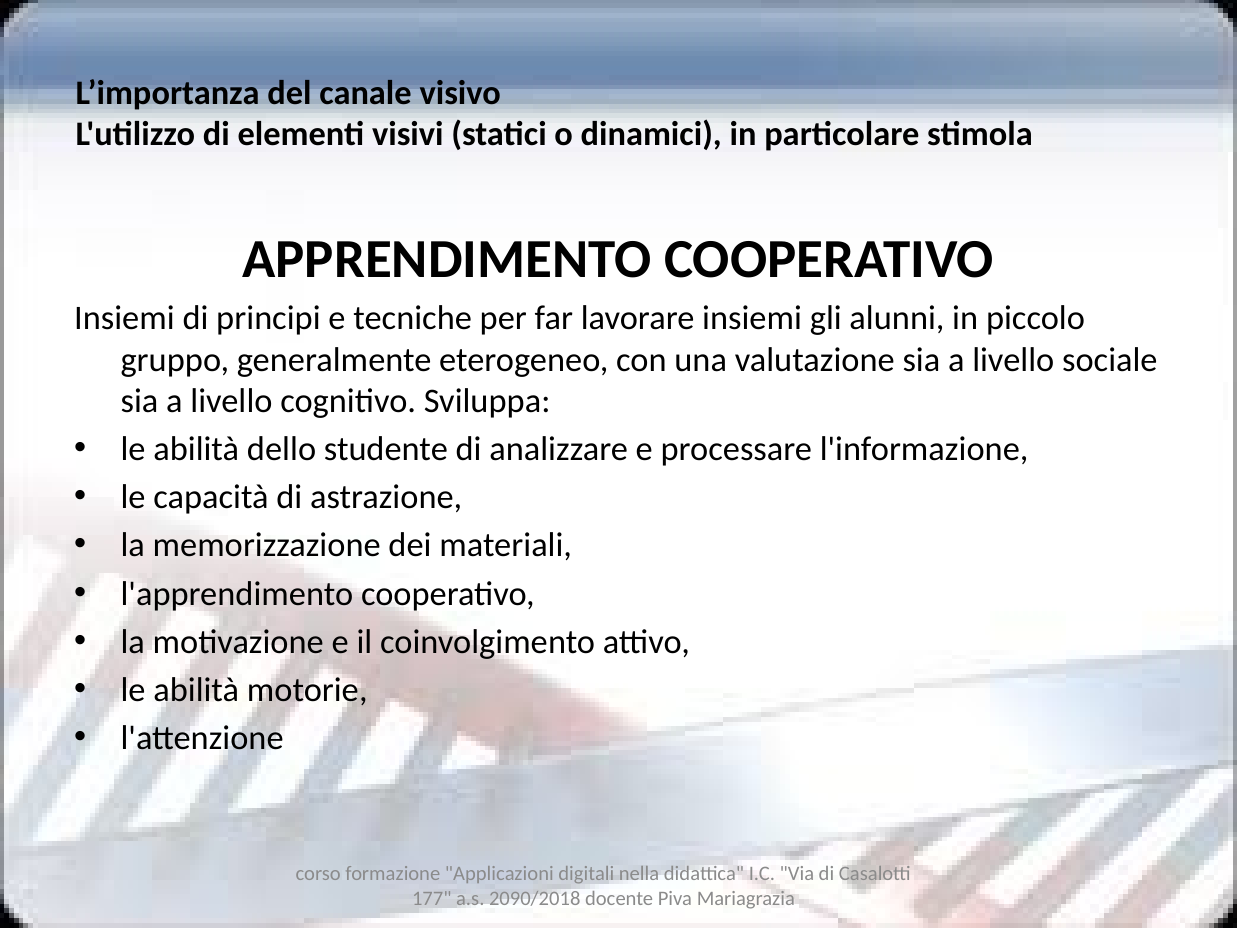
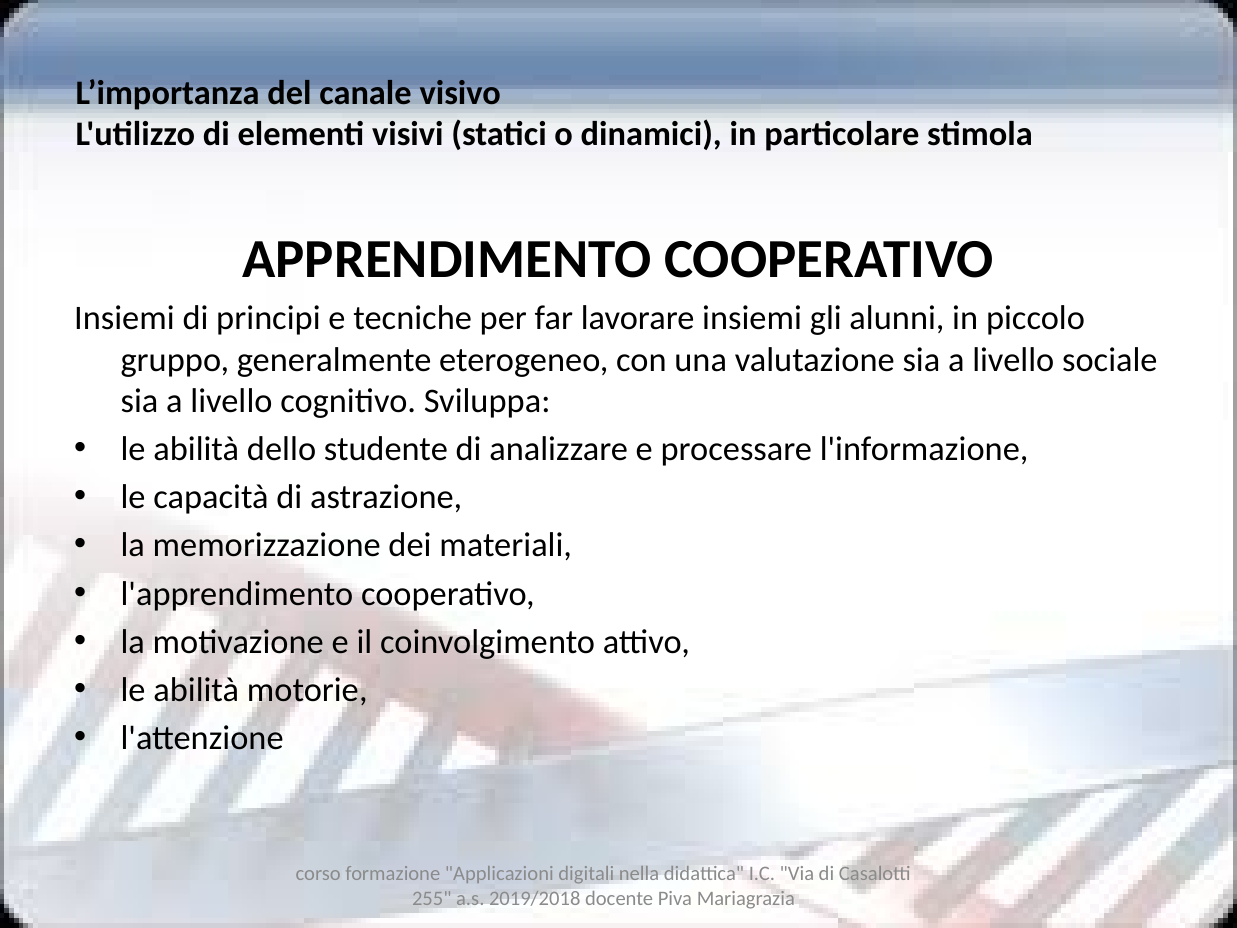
177: 177 -> 255
2090/2018: 2090/2018 -> 2019/2018
